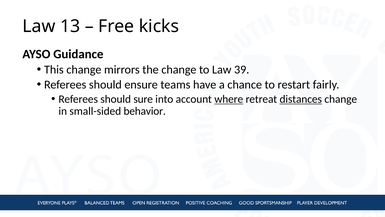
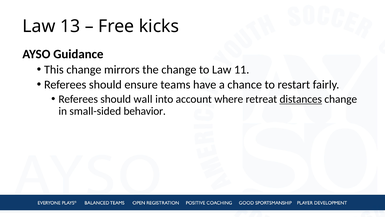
39: 39 -> 11
sure: sure -> wall
where underline: present -> none
